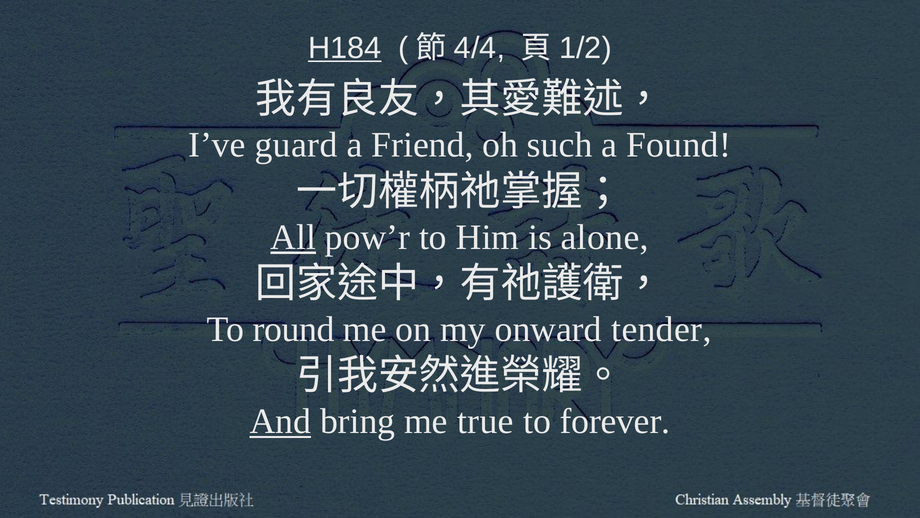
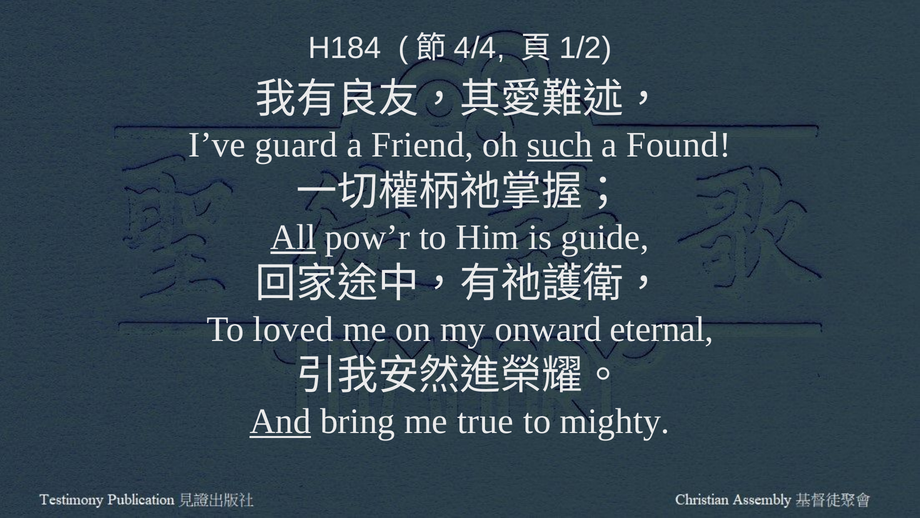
H184 underline: present -> none
such underline: none -> present
alone: alone -> guide
round: round -> loved
tender: tender -> eternal
forever: forever -> mighty
